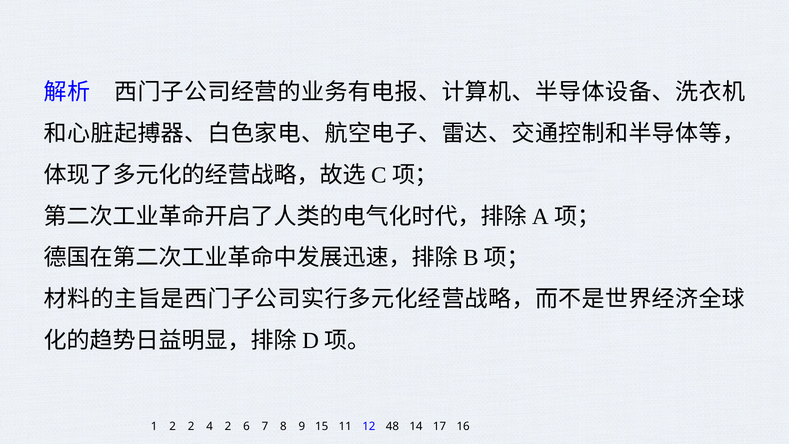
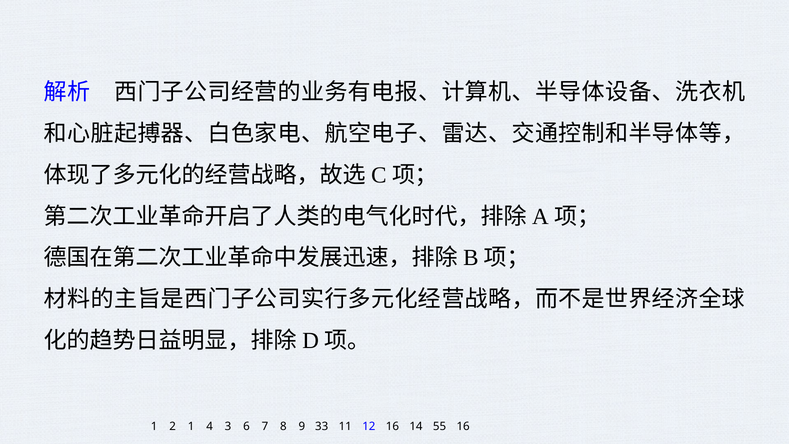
2 2: 2 -> 1
4 2: 2 -> 3
15: 15 -> 33
12 48: 48 -> 16
17: 17 -> 55
